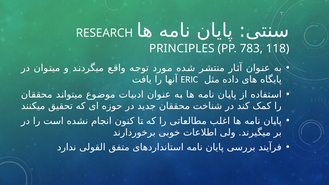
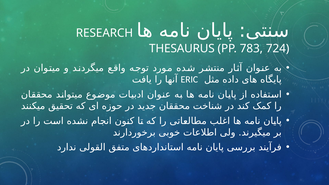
PRINCIPLES: PRINCIPLES -> THESAURUS
118: 118 -> 724
